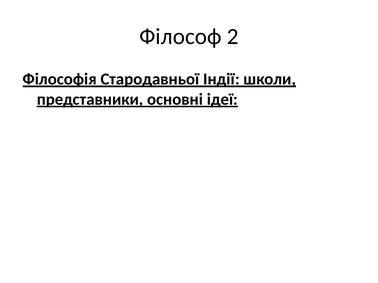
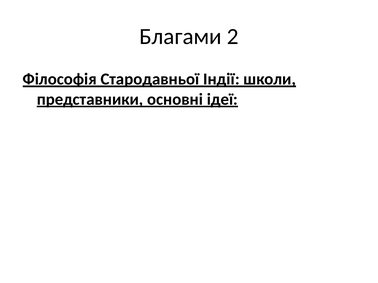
Філософ: Філософ -> Благами
